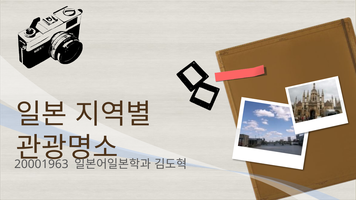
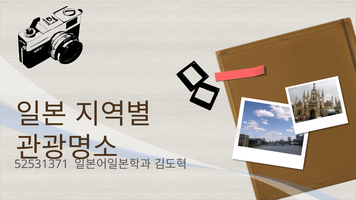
20001963: 20001963 -> 52531371
